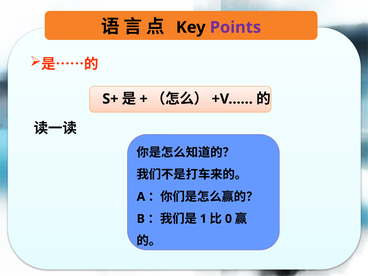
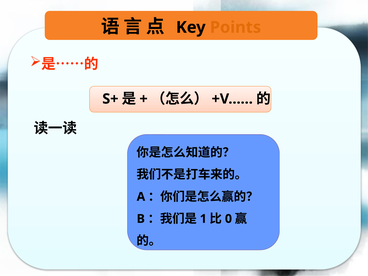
Points colour: purple -> orange
